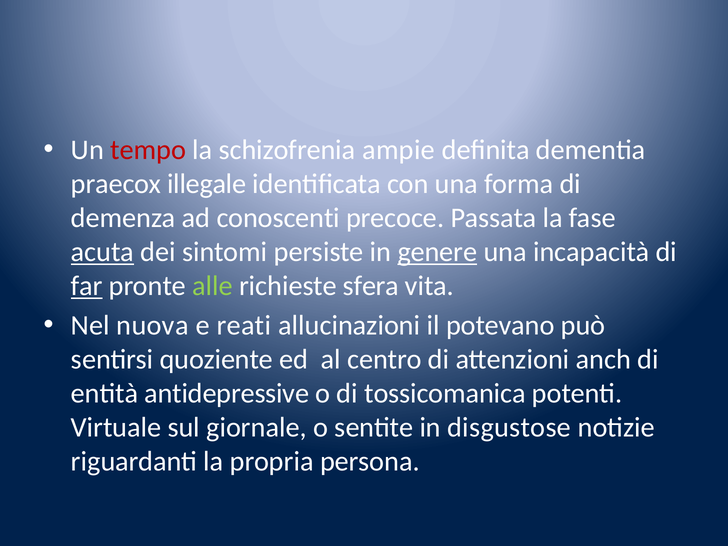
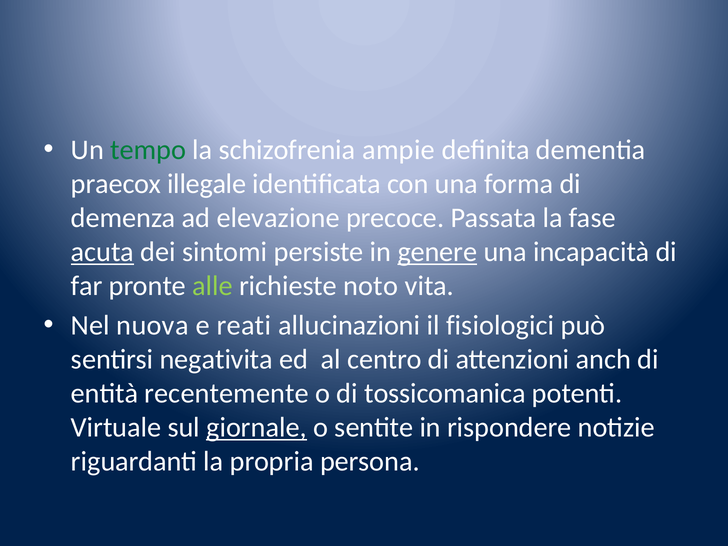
tempo colour: red -> green
conoscenti: conoscenti -> elevazione
far underline: present -> none
sfera: sfera -> noto
potevano: potevano -> fisiologici
quoziente: quoziente -> negativita
antidepressive: antidepressive -> recentemente
giornale underline: none -> present
disgustose: disgustose -> rispondere
